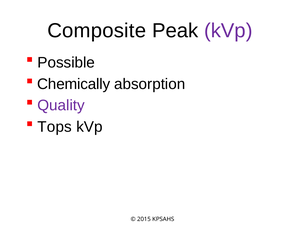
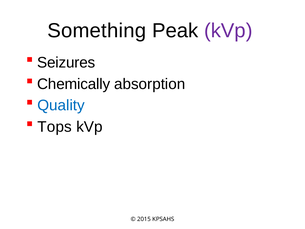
Composite: Composite -> Something
Possible: Possible -> Seizures
Quality colour: purple -> blue
